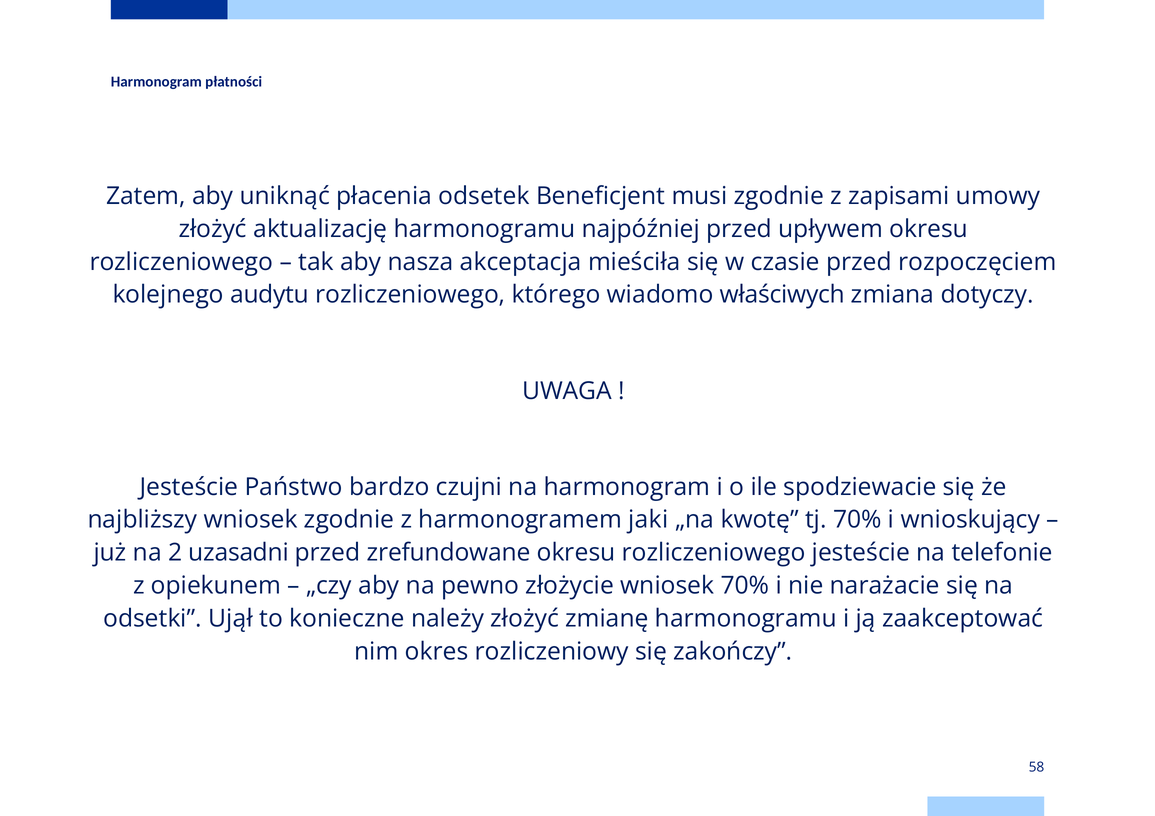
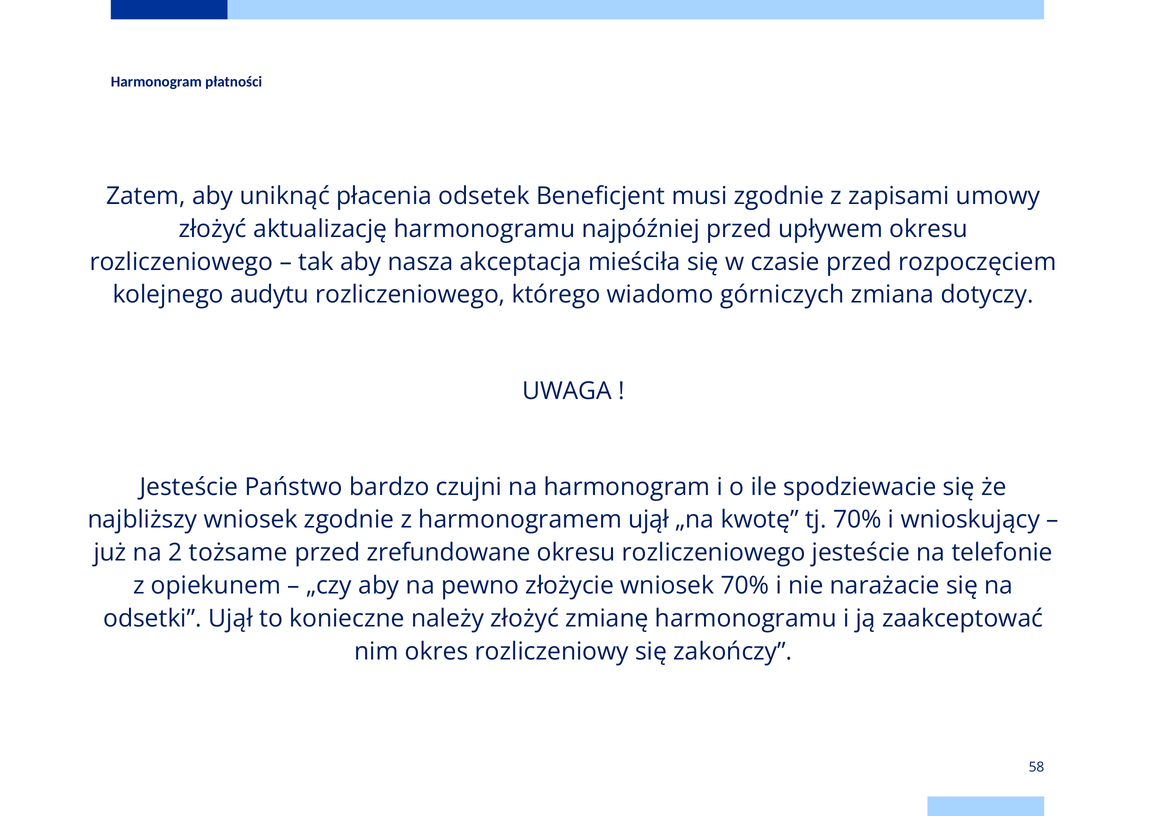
właściwych: właściwych -> górniczych
harmonogramem jaki: jaki -> ujął
uzasadni: uzasadni -> tożsame
